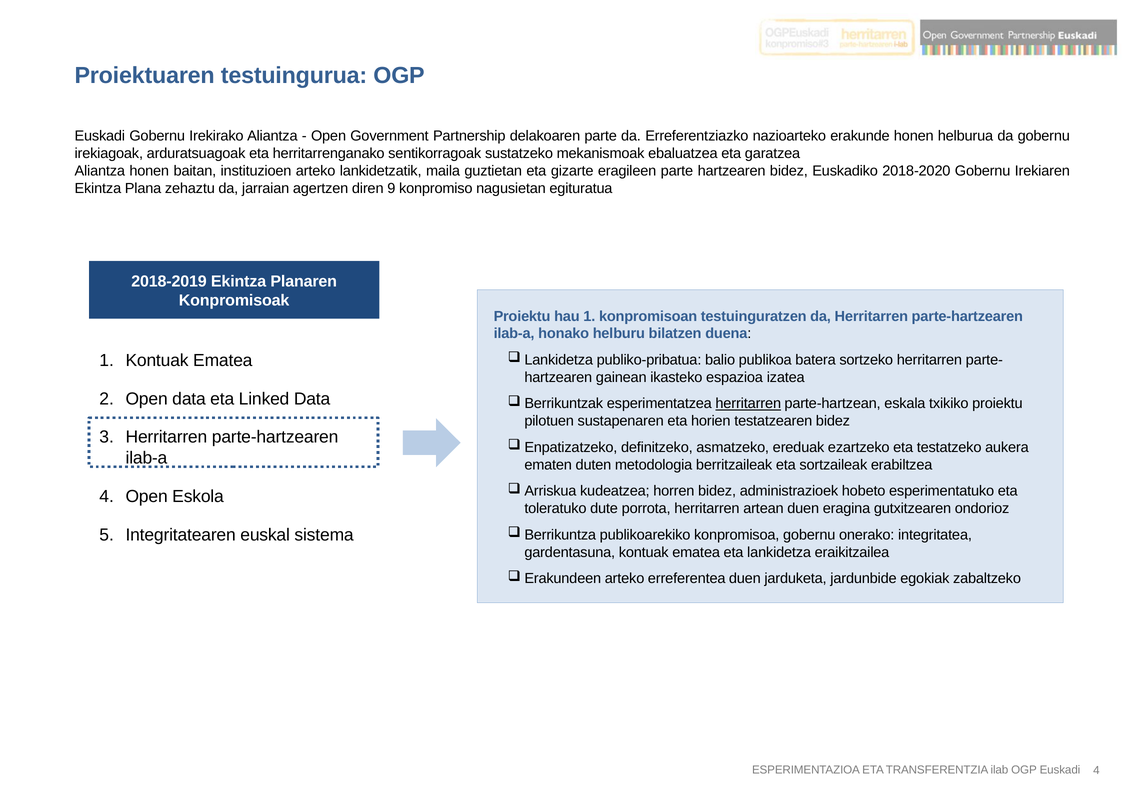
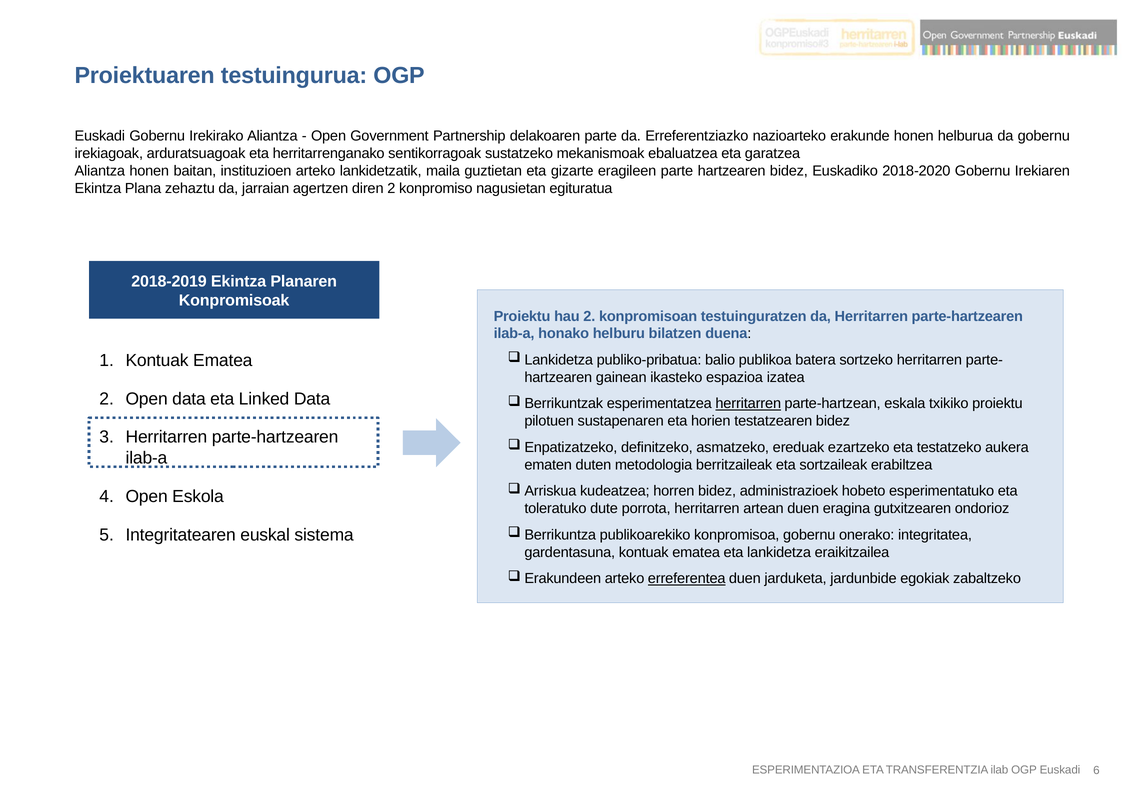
diren 9: 9 -> 2
hau 1: 1 -> 2
erreferentea underline: none -> present
Euskadi 4: 4 -> 6
